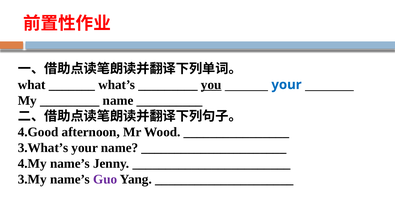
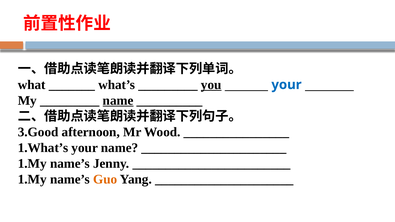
name at (118, 101) underline: none -> present
4.Good: 4.Good -> 3.Good
3.What’s: 3.What’s -> 1.What’s
4.My at (32, 164): 4.My -> 1.My
3.My at (32, 180): 3.My -> 1.My
Guo colour: purple -> orange
